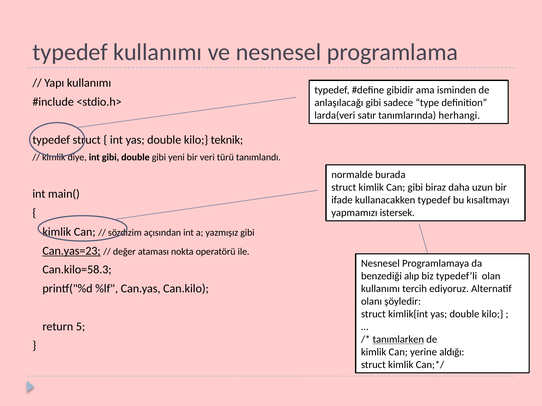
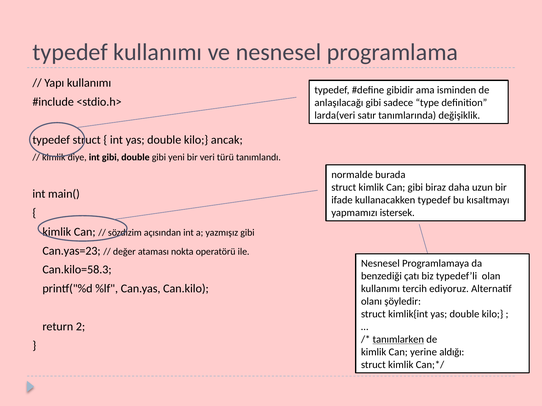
herhangi: herhangi -> değişiklik
teknik: teknik -> ancak
Can.yas=23 underline: present -> none
alıp: alıp -> çatı
5: 5 -> 2
